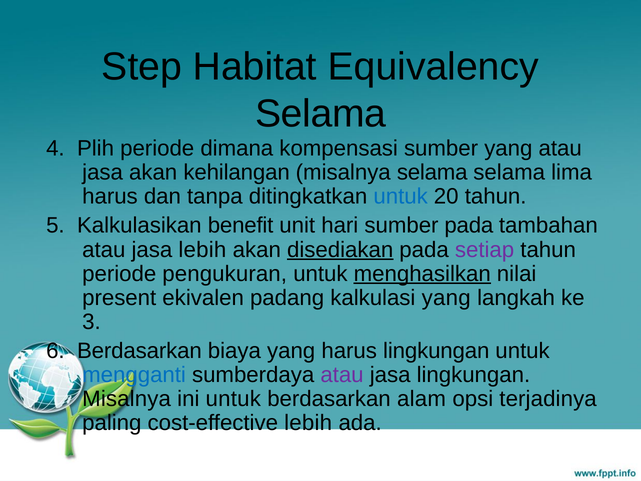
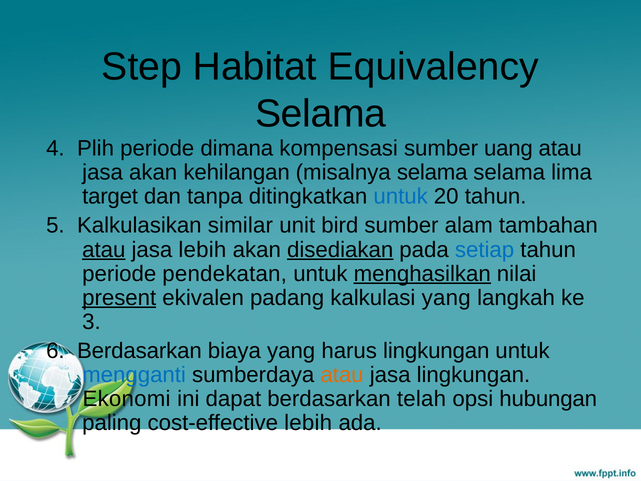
sumber yang: yang -> uang
harus at (110, 196): harus -> target
benefit: benefit -> similar
hari: hari -> bird
sumber pada: pada -> alam
atau at (104, 250) underline: none -> present
setiap colour: purple -> blue
pengukuran: pengukuran -> pendekatan
present underline: none -> present
atau at (342, 375) colour: purple -> orange
Misalnya at (127, 399): Misalnya -> Ekonomi
ini untuk: untuk -> dapat
alam: alam -> telah
terjadinya: terjadinya -> hubungan
